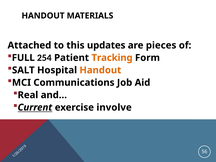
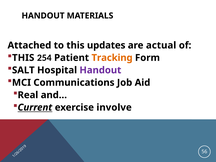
pieces: pieces -> actual
FULL at (23, 58): FULL -> THIS
Handout at (100, 70) colour: orange -> purple
